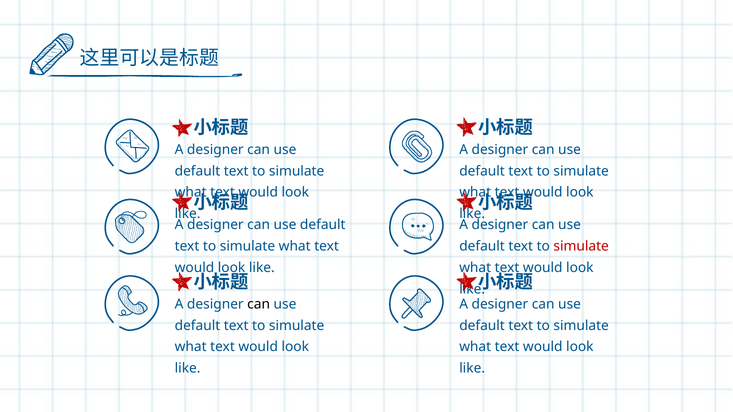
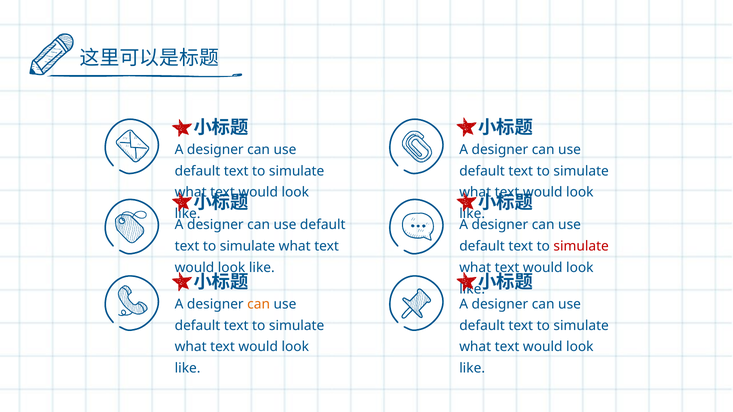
can at (259, 304) colour: black -> orange
